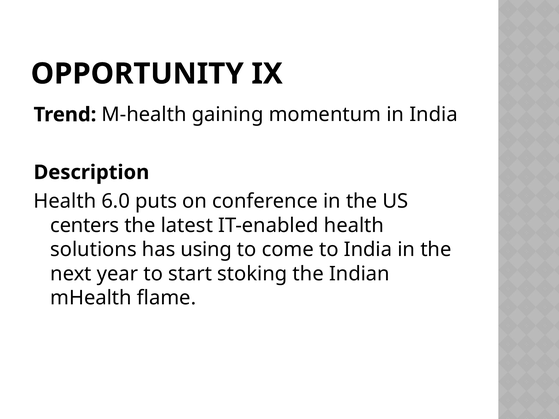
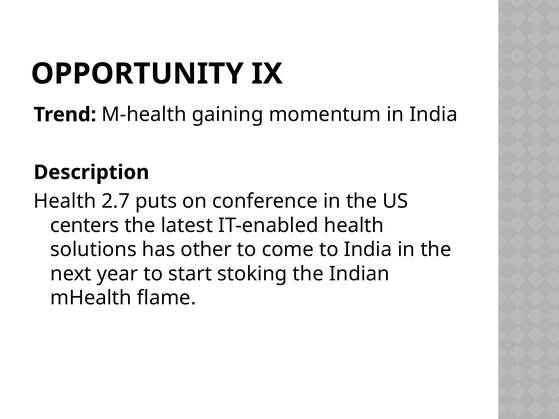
6.0: 6.0 -> 2.7
using: using -> other
